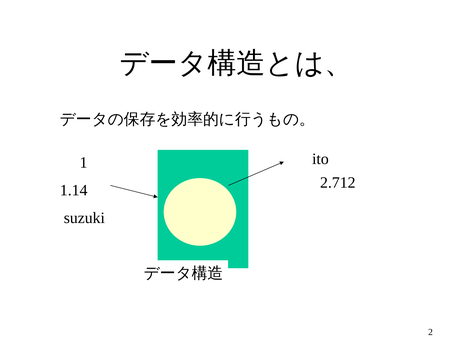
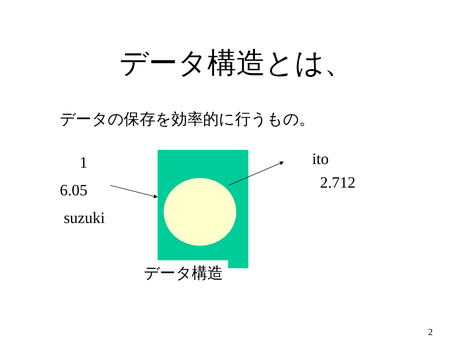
1.14: 1.14 -> 6.05
